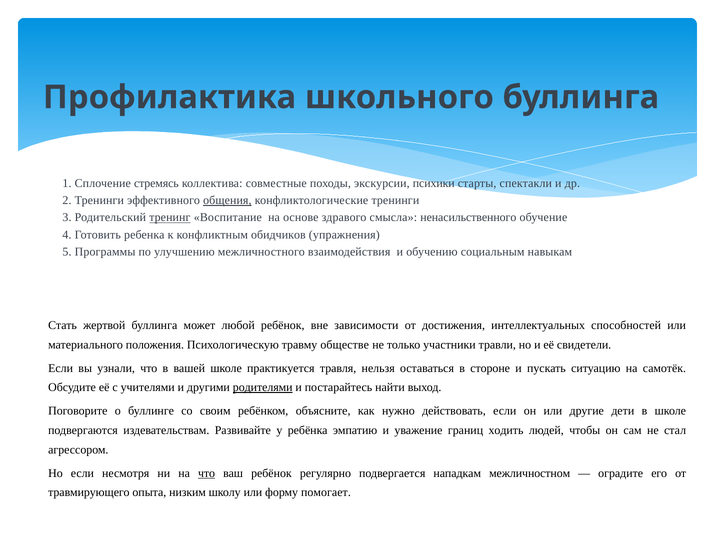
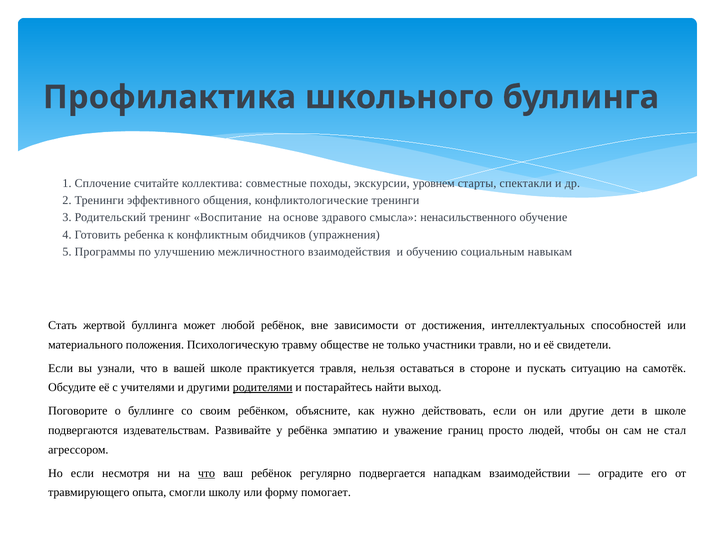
стремясь: стремясь -> считайте
психики: психики -> уровнем
общения underline: present -> none
тренинг underline: present -> none
ходить: ходить -> просто
межличностном: межличностном -> взаимодействии
низким: низким -> смогли
